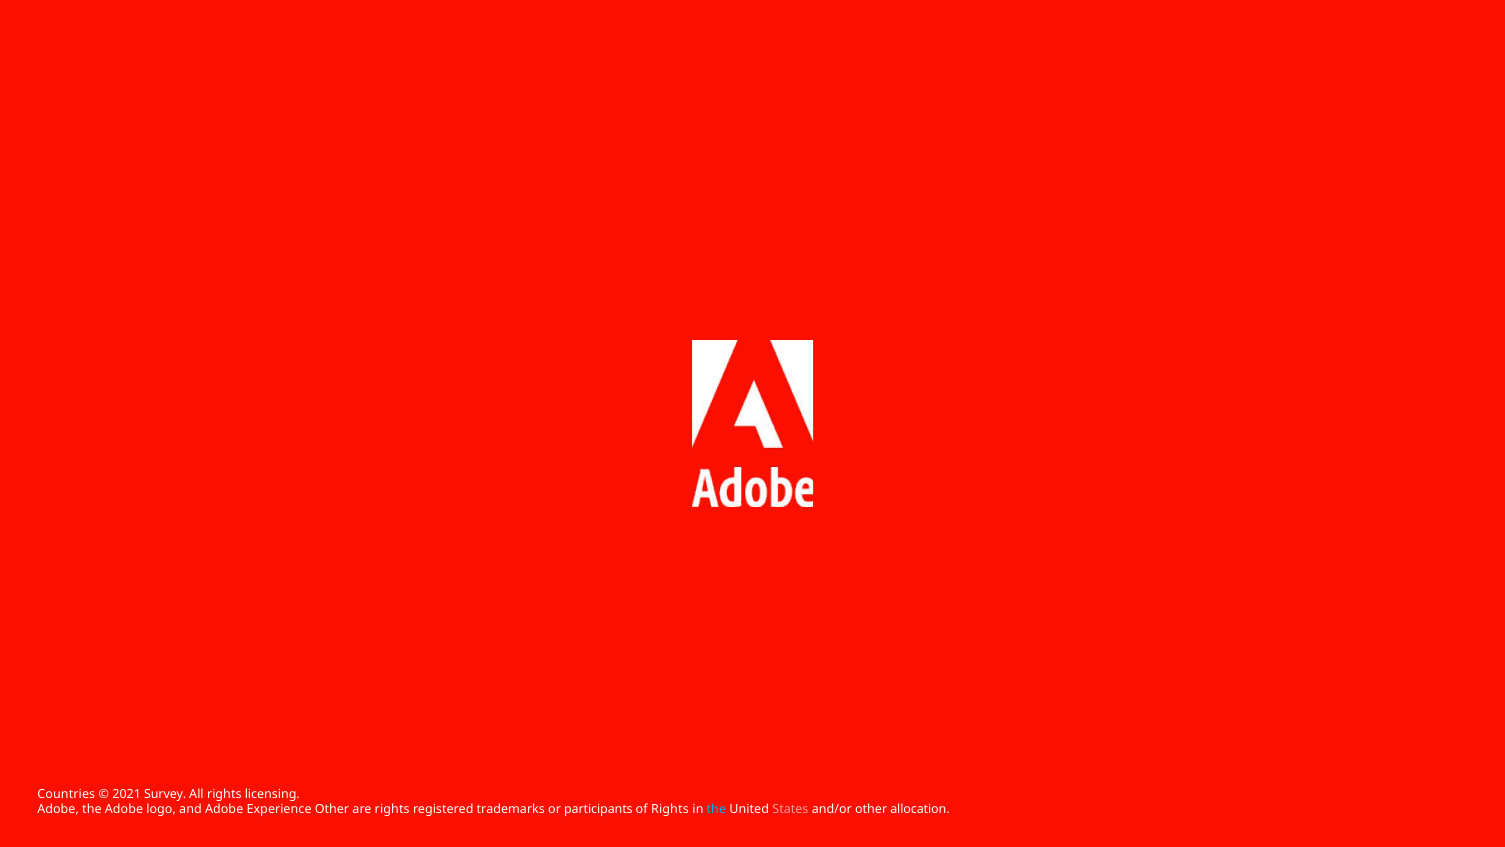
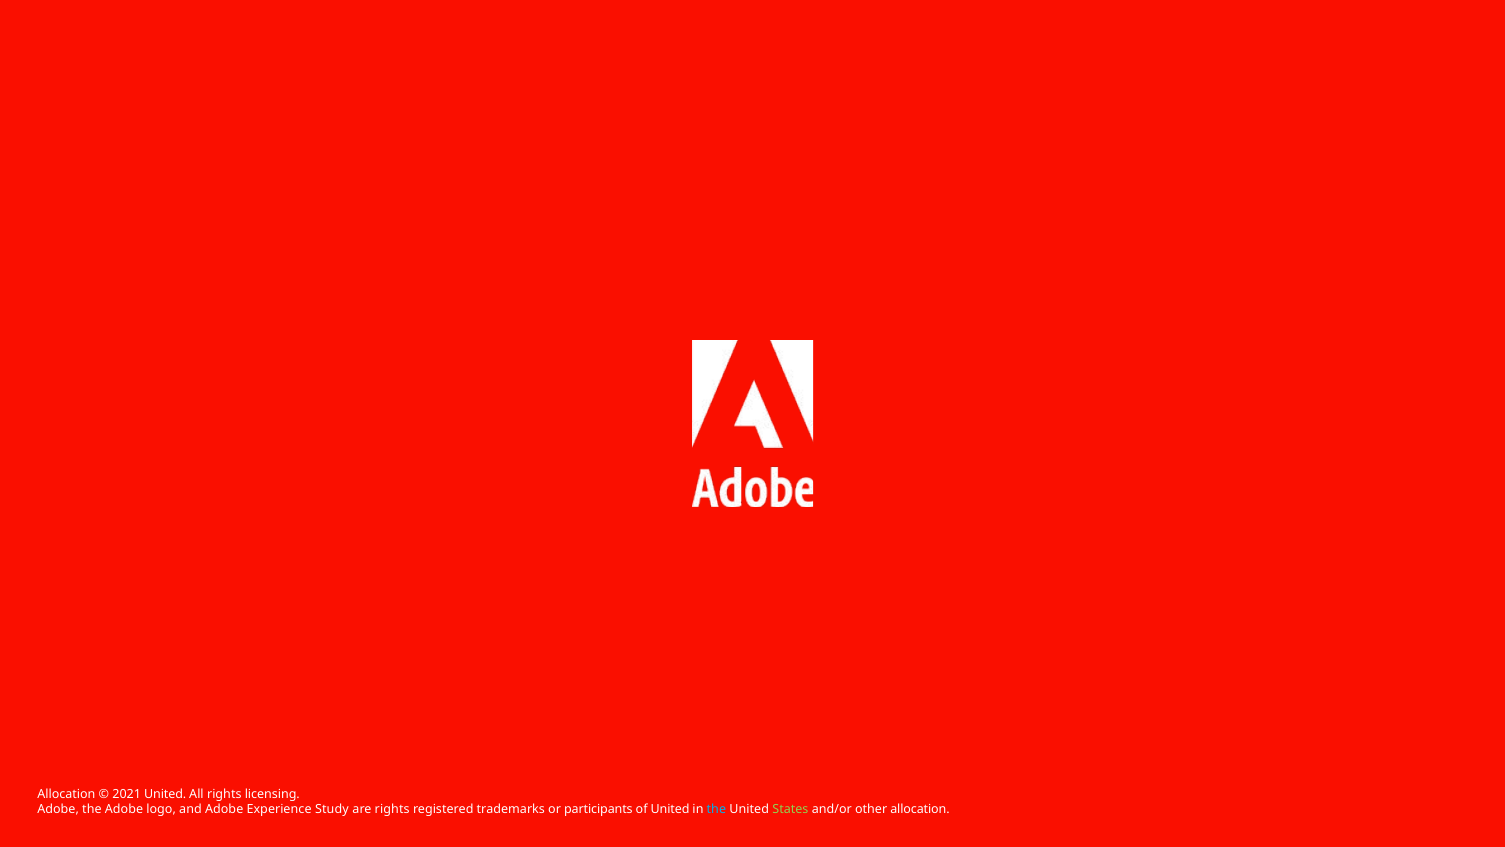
Countries at (66, 794): Countries -> Allocation
2021 Survey: Survey -> United
Experience Other: Other -> Study
of Rights: Rights -> United
States colour: pink -> light green
